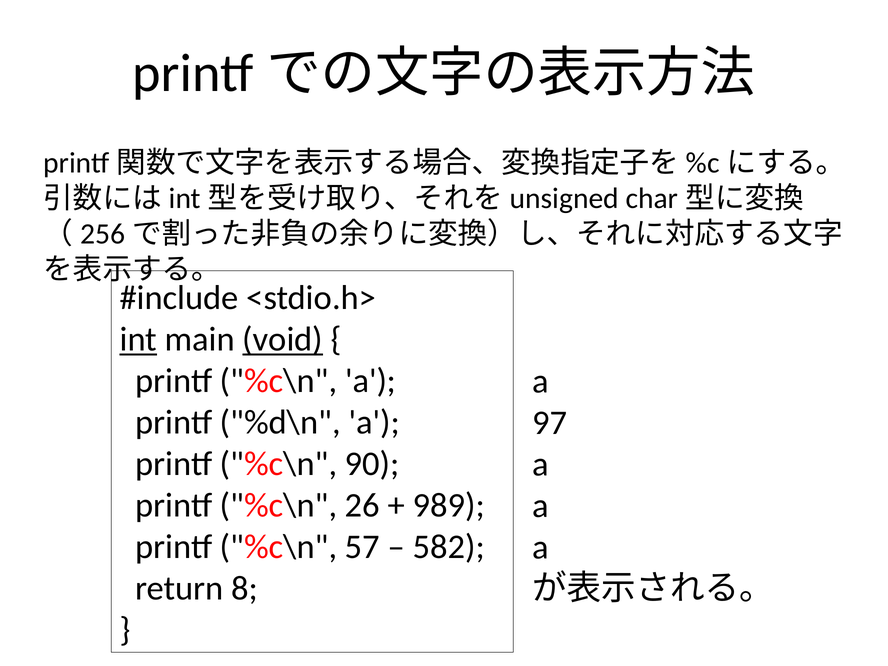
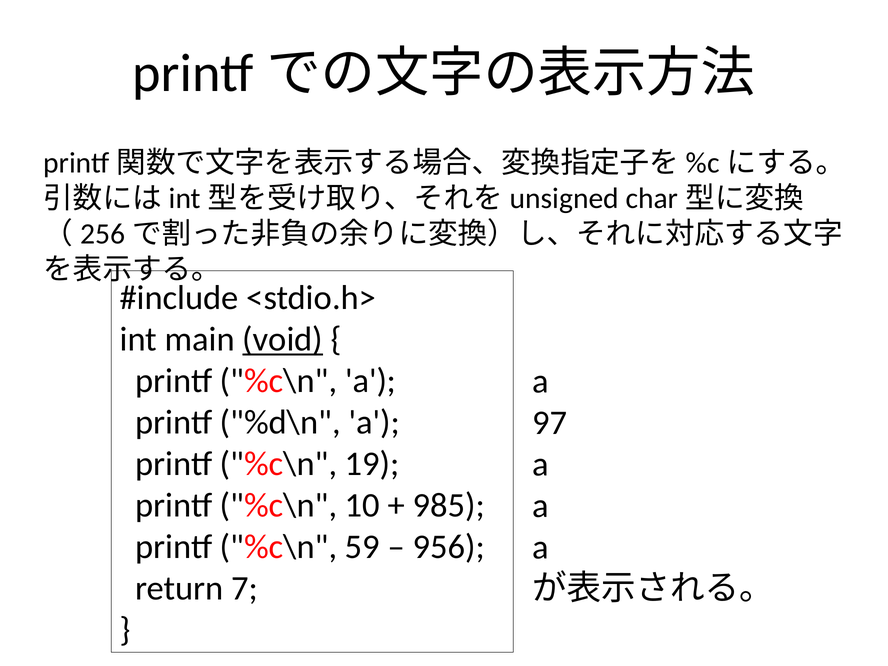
int underline: present -> none
90: 90 -> 19
26: 26 -> 10
989: 989 -> 985
57: 57 -> 59
582: 582 -> 956
8: 8 -> 7
